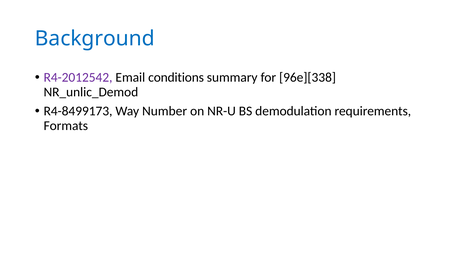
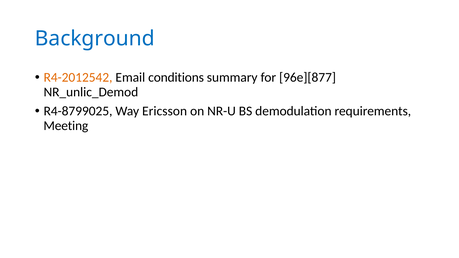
R4-2012542 colour: purple -> orange
96e][338: 96e][338 -> 96e][877
R4-8499173: R4-8499173 -> R4-8799025
Number: Number -> Ericsson
Formats: Formats -> Meeting
